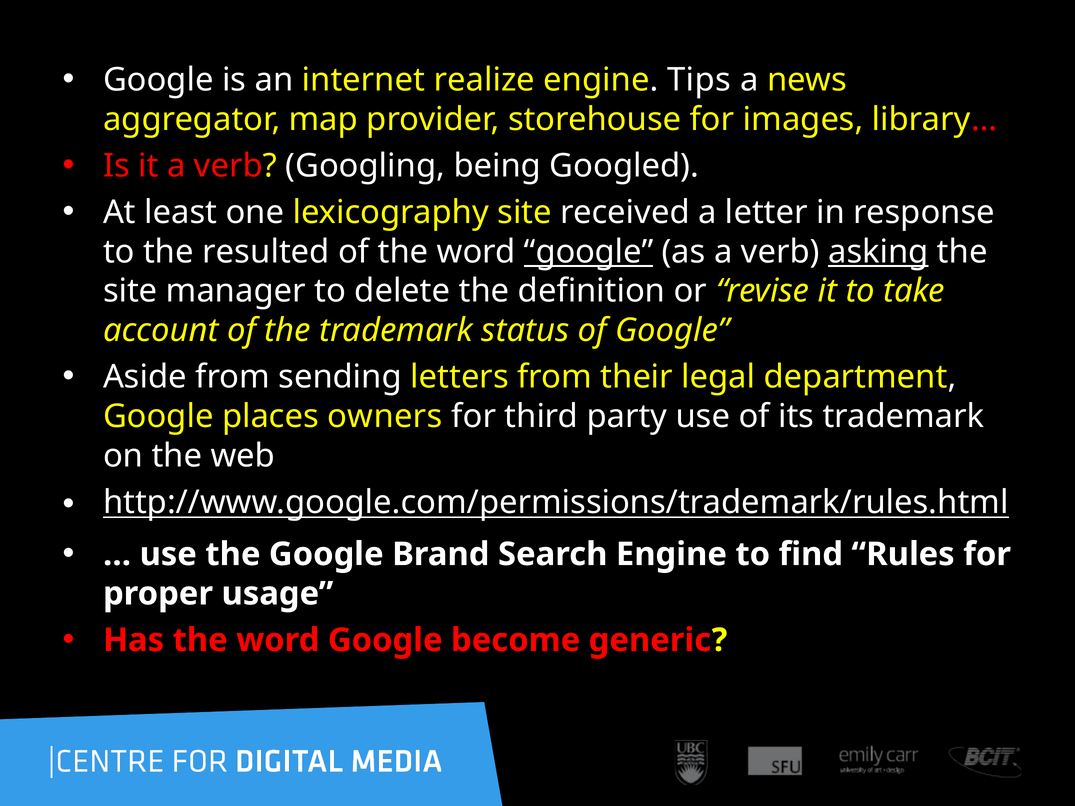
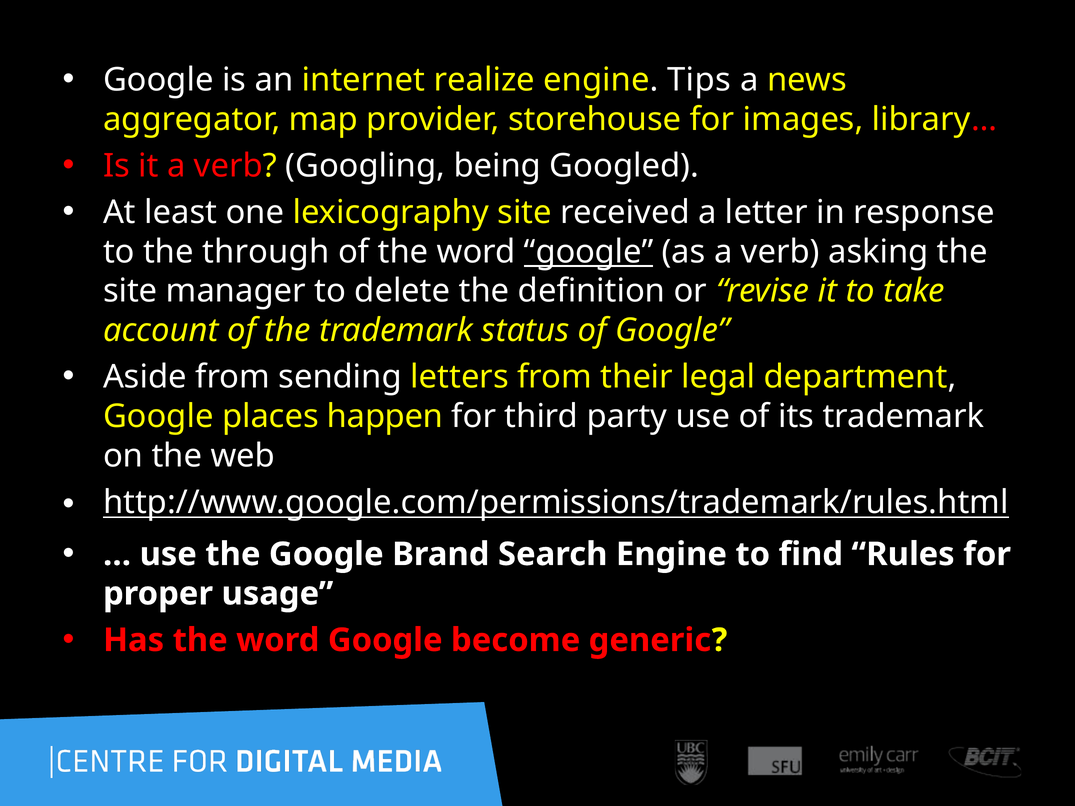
resulted: resulted -> through
asking underline: present -> none
owners: owners -> happen
